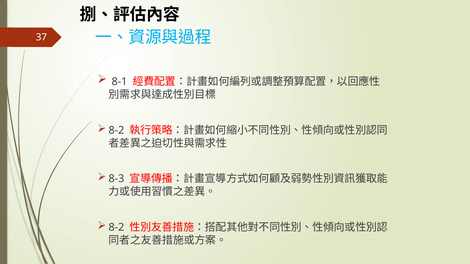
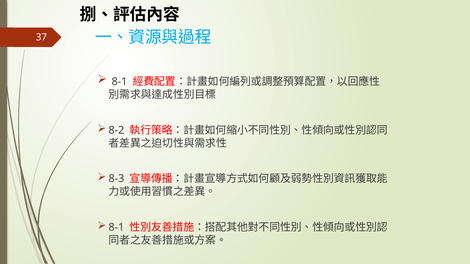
8-2 at (116, 228): 8-2 -> 8-1
